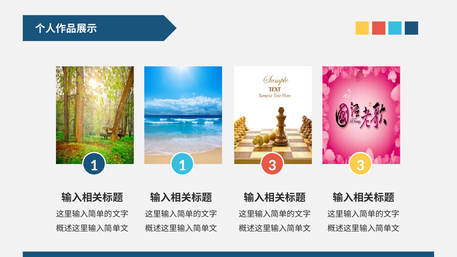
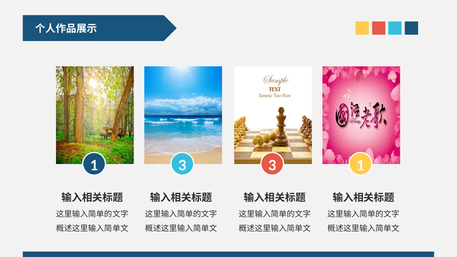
1 1: 1 -> 3
3 3: 3 -> 1
